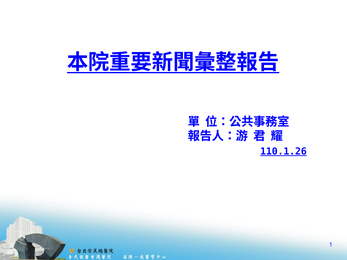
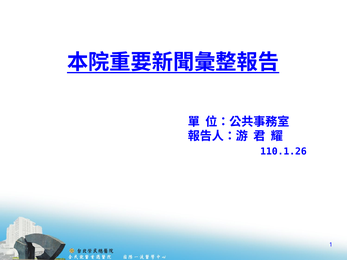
110.1.26 underline: present -> none
